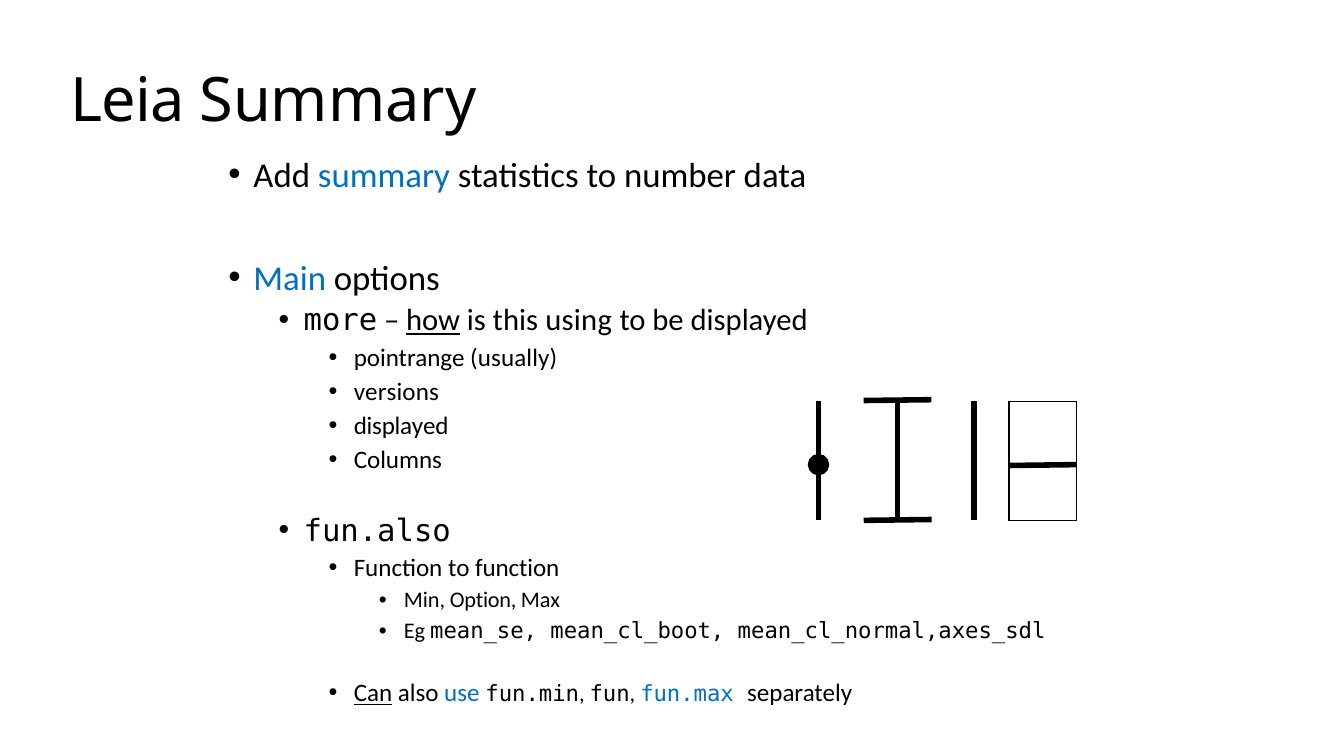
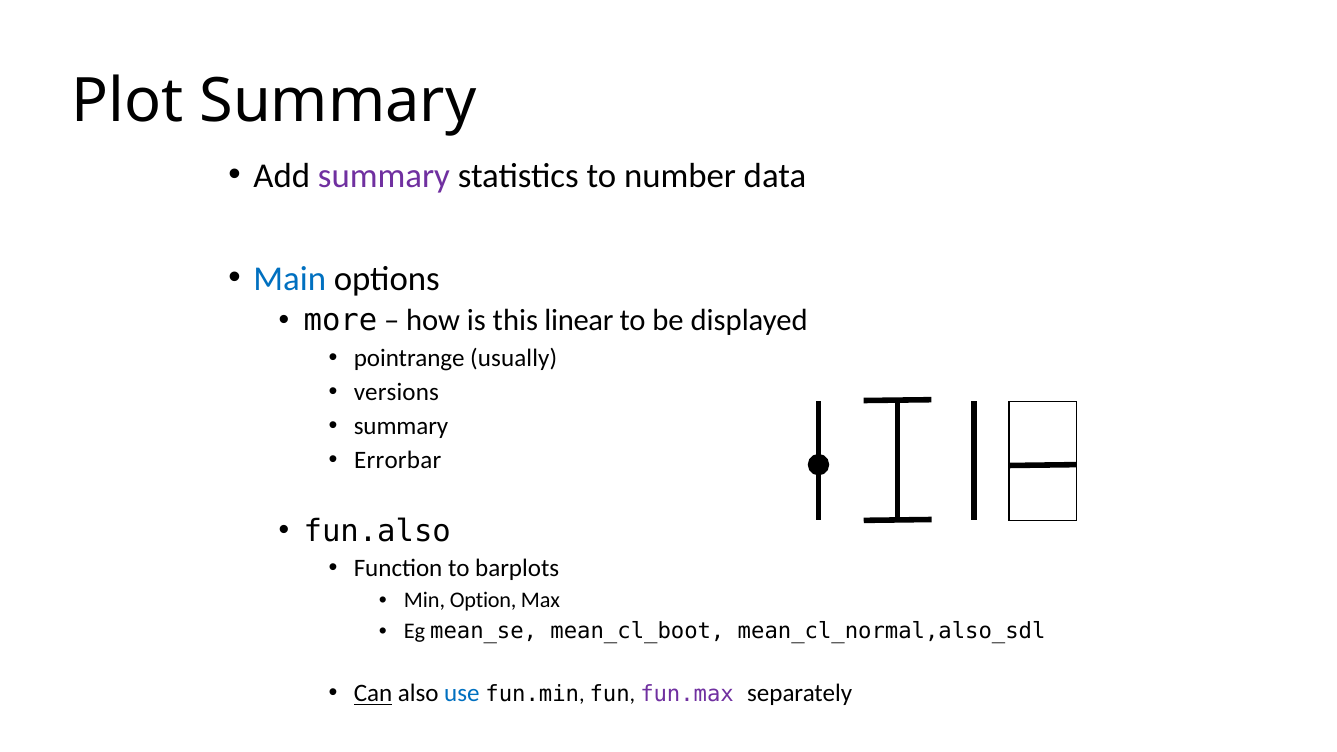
Leia: Leia -> Plot
summary at (384, 176) colour: blue -> purple
how underline: present -> none
using: using -> linear
displayed at (401, 426): displayed -> summary
Columns: Columns -> Errorbar
to function: function -> barplots
mean_cl_normal,axes_sdl: mean_cl_normal,axes_sdl -> mean_cl_normal,also_sdl
fun.max colour: blue -> purple
